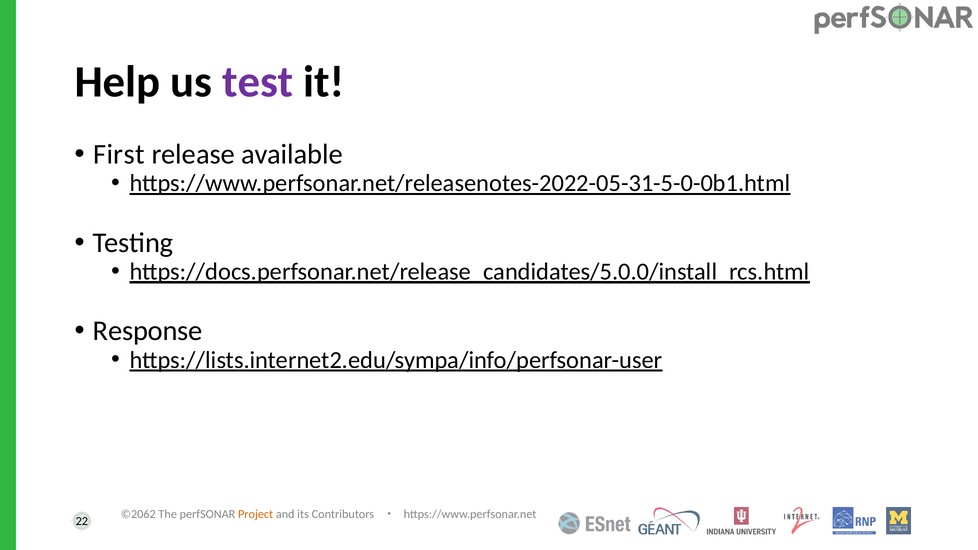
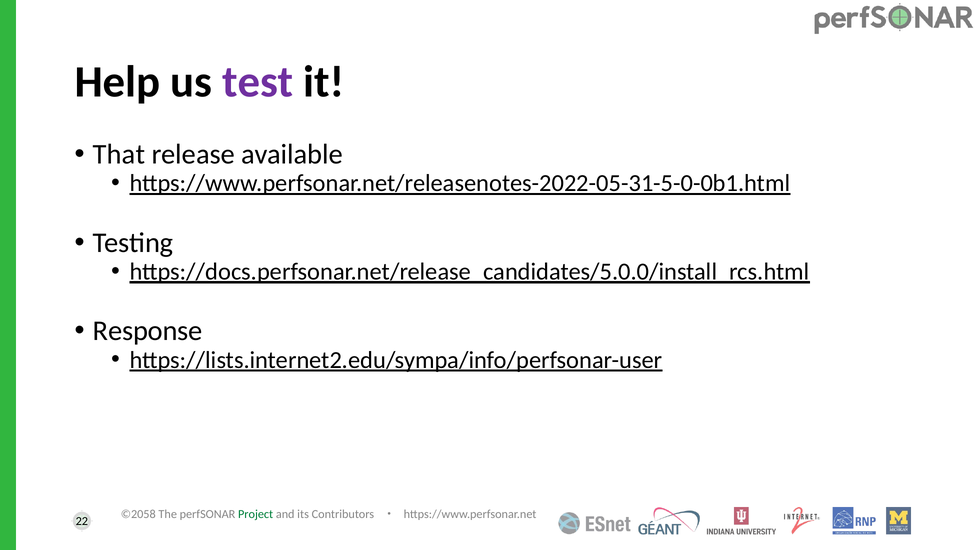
First: First -> That
©2062: ©2062 -> ©2058
Project colour: orange -> green
